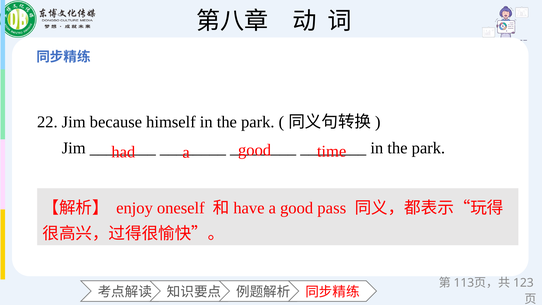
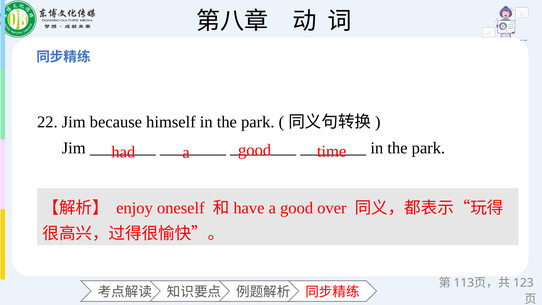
pass: pass -> over
